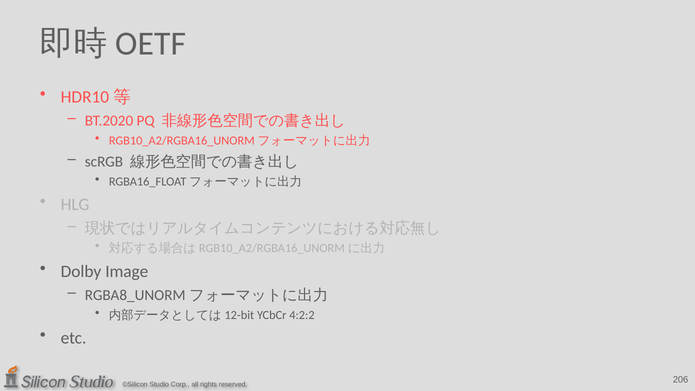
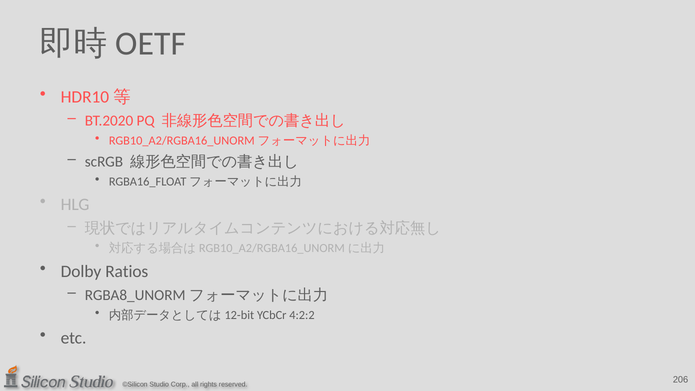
Image: Image -> Ratios
